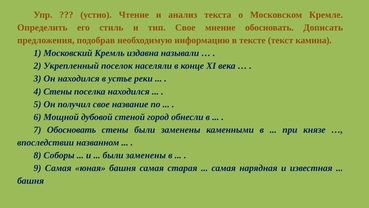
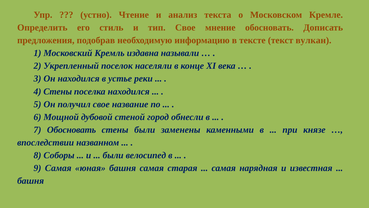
камина: камина -> вулкан
заменены at (146, 155): заменены -> велосипед
